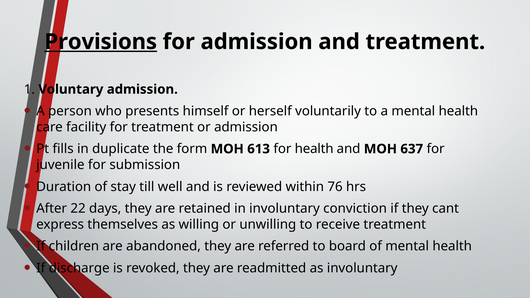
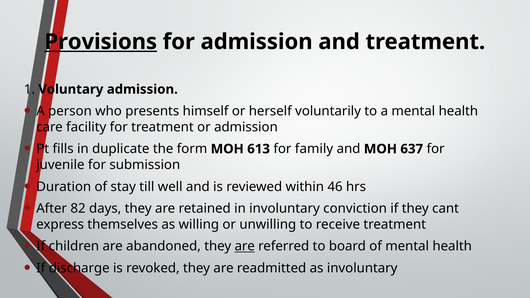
for health: health -> family
76: 76 -> 46
22: 22 -> 82
are at (245, 246) underline: none -> present
